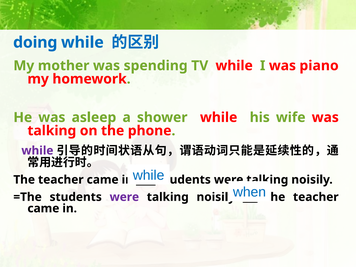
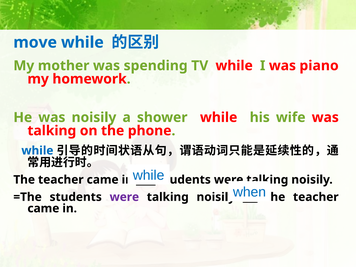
doing: doing -> move
was asleep: asleep -> noisily
while at (37, 151) colour: purple -> blue
